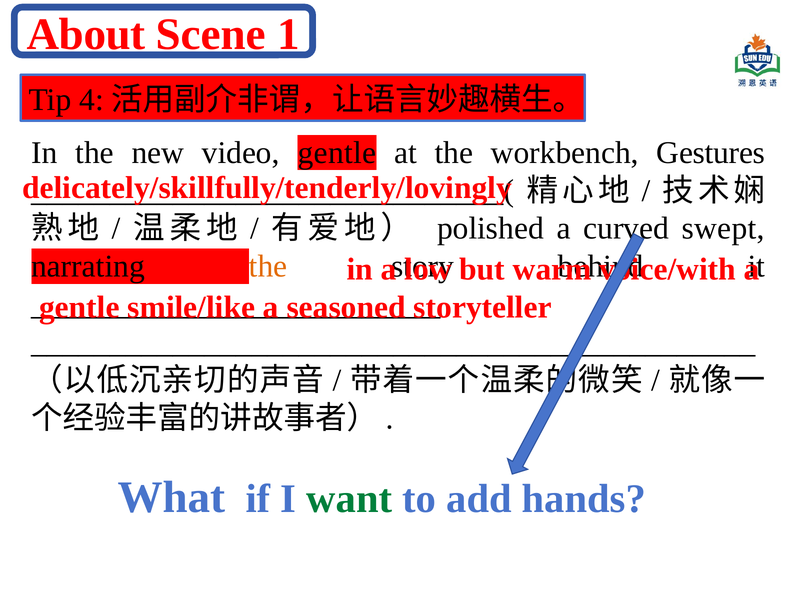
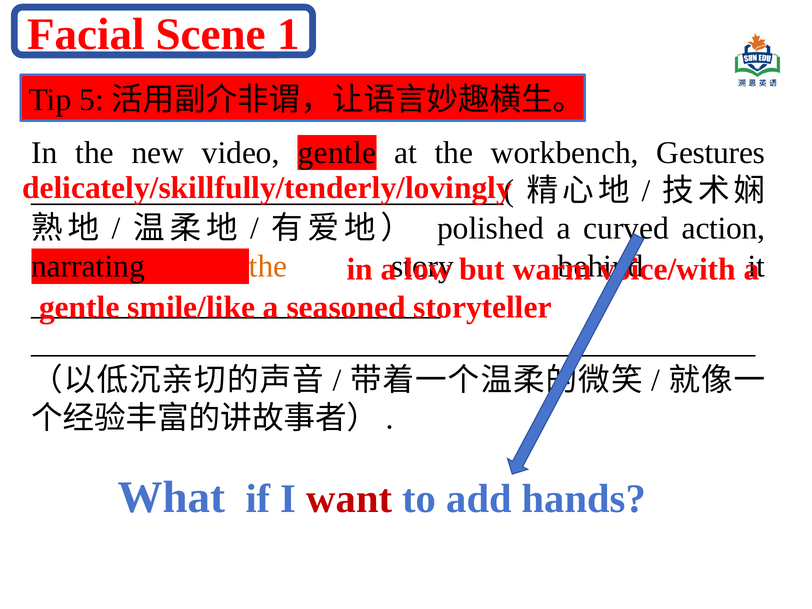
About: About -> Facial
4: 4 -> 5
swept: swept -> action
want colour: green -> red
